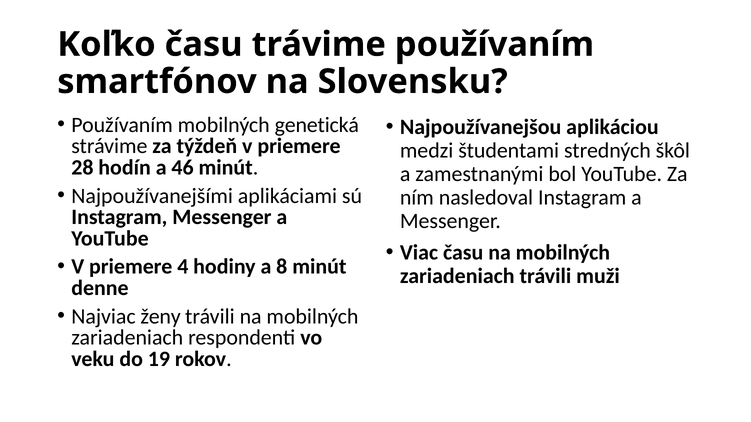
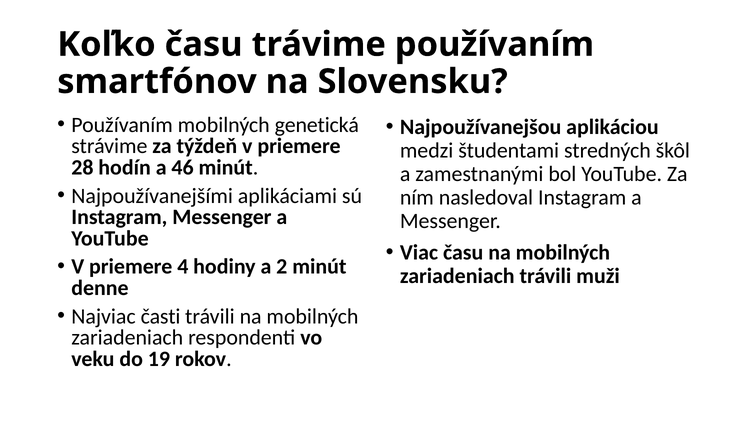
8: 8 -> 2
ženy: ženy -> časti
